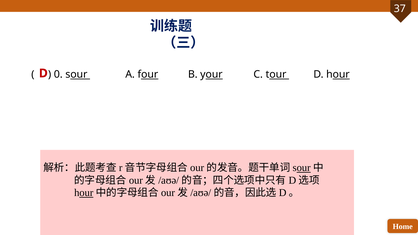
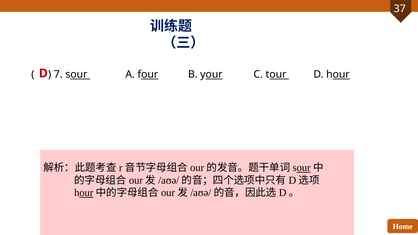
0: 0 -> 7
